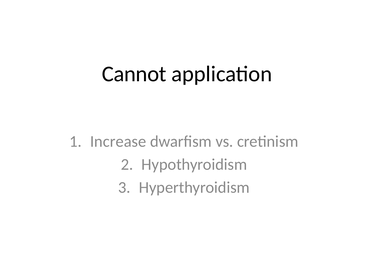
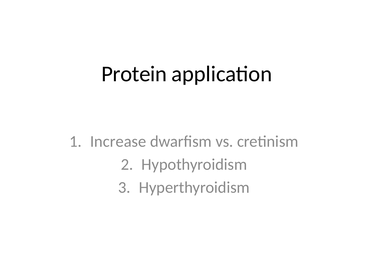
Cannot: Cannot -> Protein
